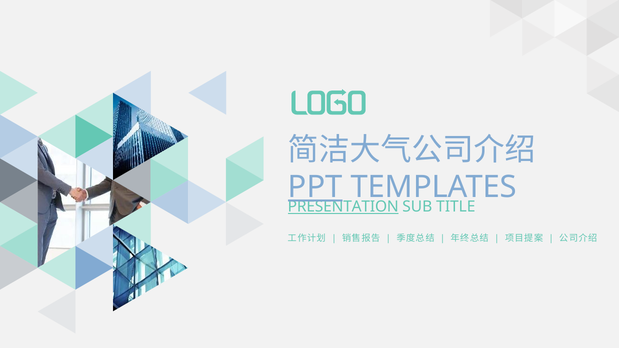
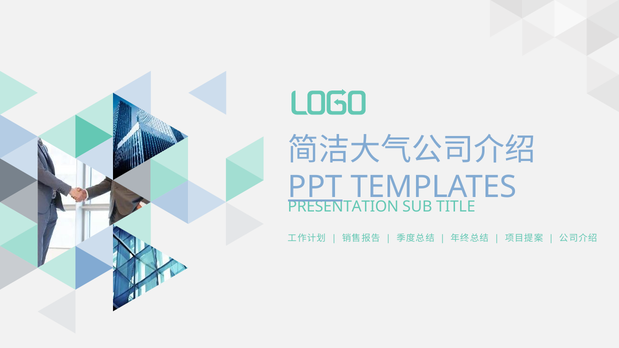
PRESENTATION underline: present -> none
